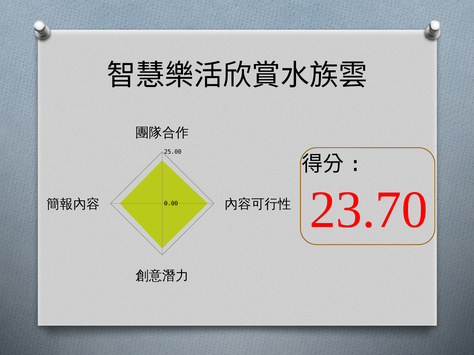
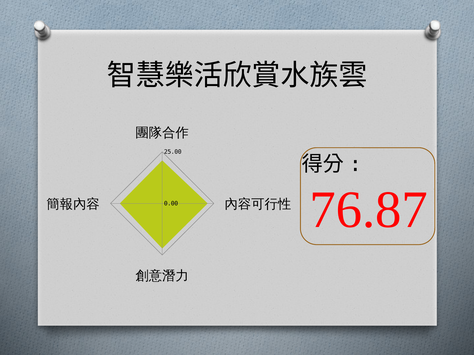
23.70: 23.70 -> 76.87
